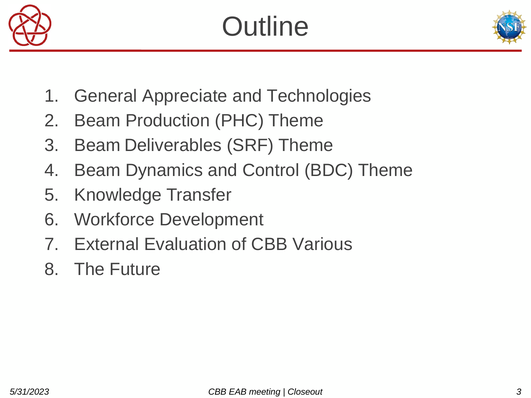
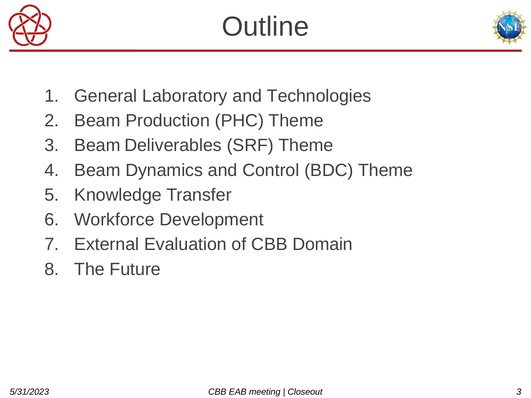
Appreciate: Appreciate -> Laboratory
Various: Various -> Domain
